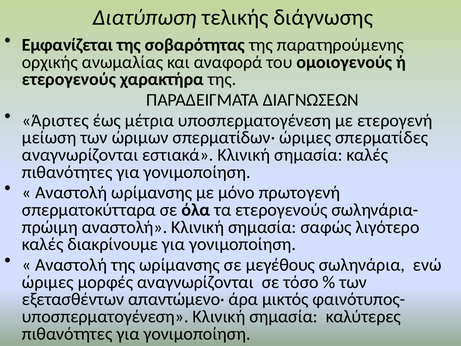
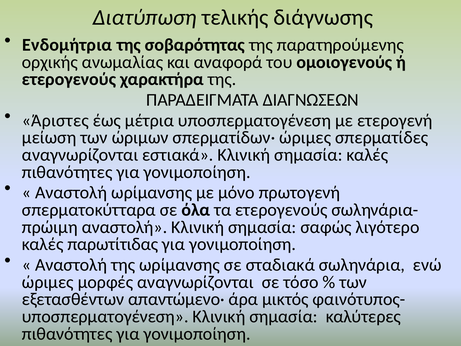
Εμφανίζεται: Εμφανίζεται -> Ενδομήτρια
διακρίνουμε: διακρίνουμε -> παρωτίτιδας
μεγέθους: μεγέθους -> σταδιακά
